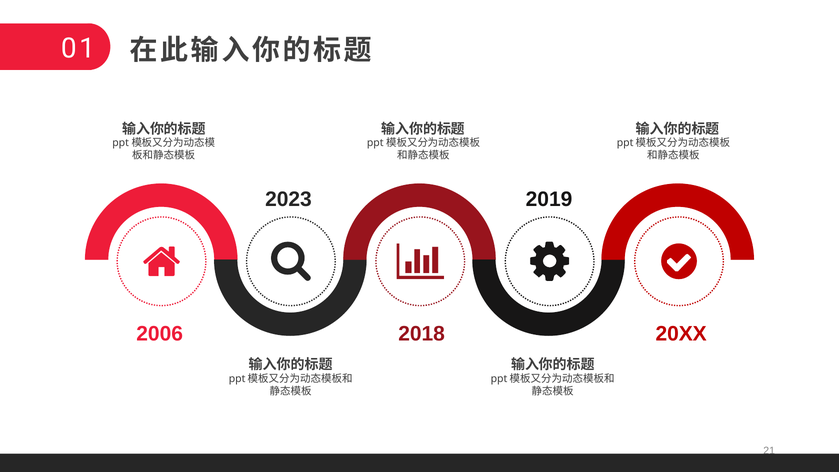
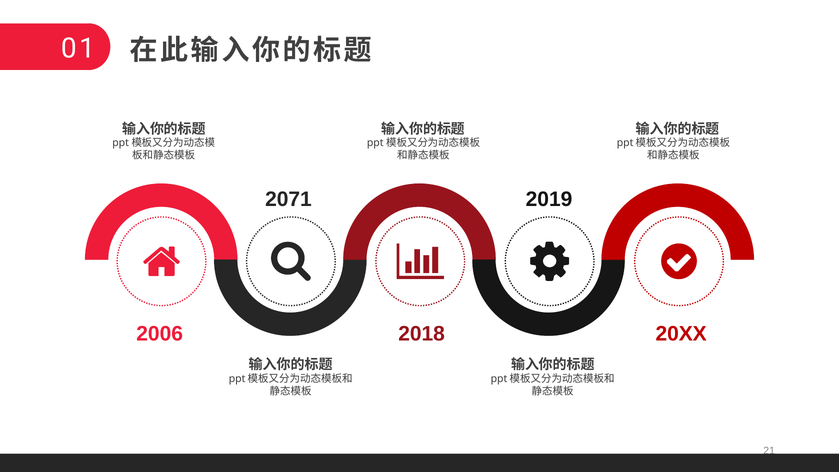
2023: 2023 -> 2071
